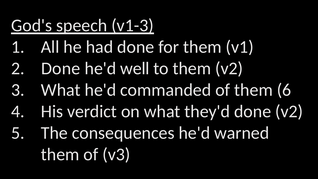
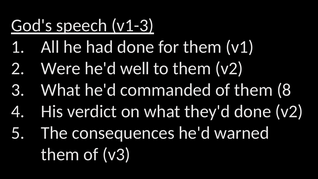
2 Done: Done -> Were
6: 6 -> 8
